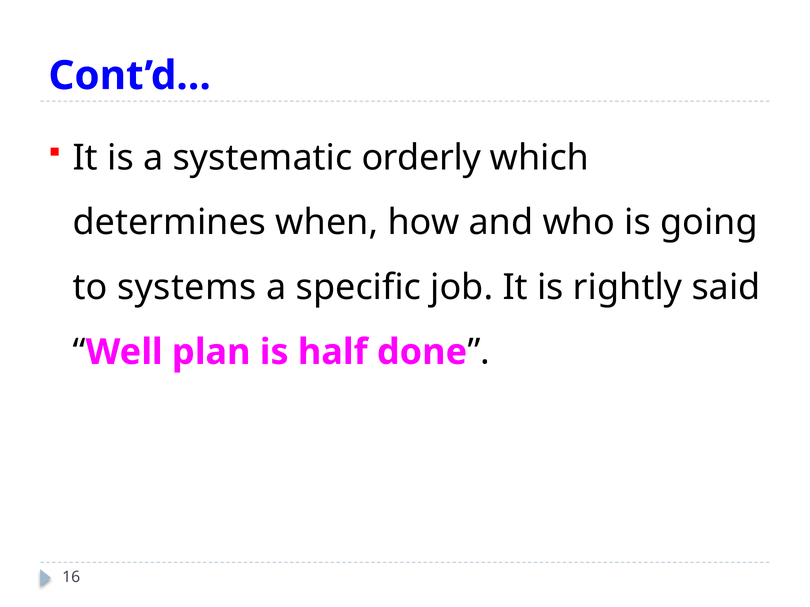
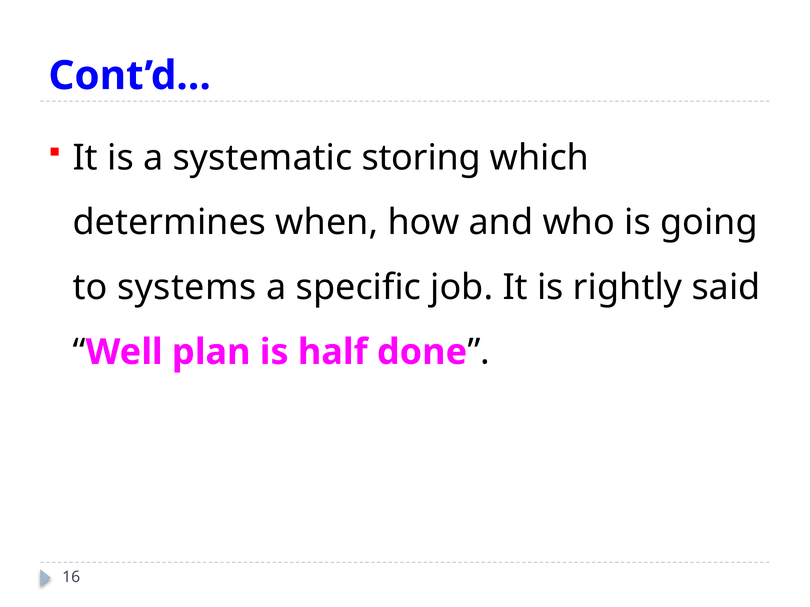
orderly: orderly -> storing
